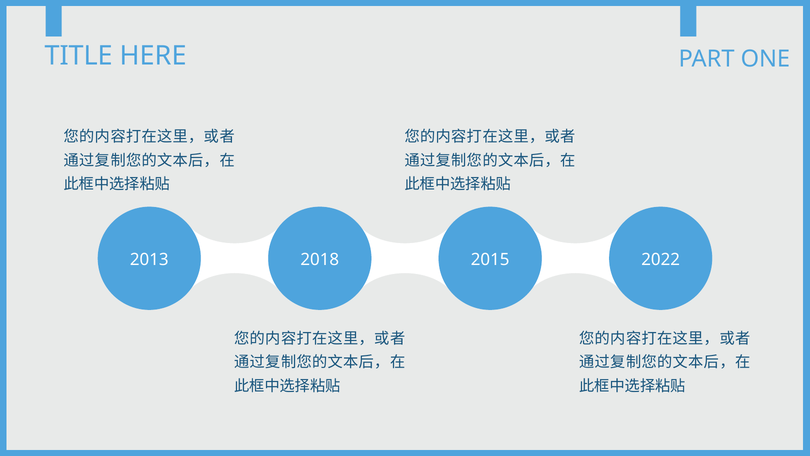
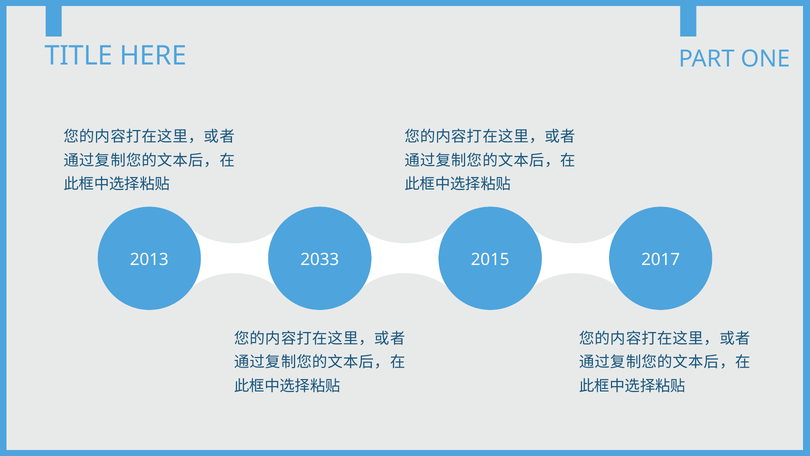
2018: 2018 -> 2033
2022: 2022 -> 2017
